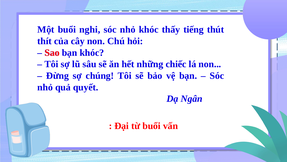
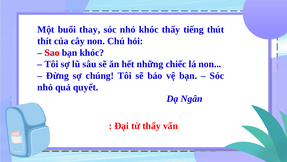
nghi: nghi -> thay
từ buổi: buổi -> thấy
